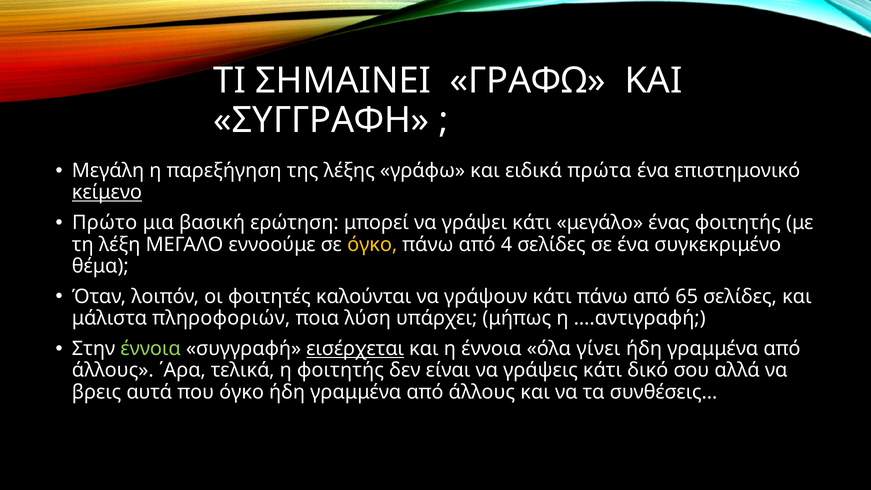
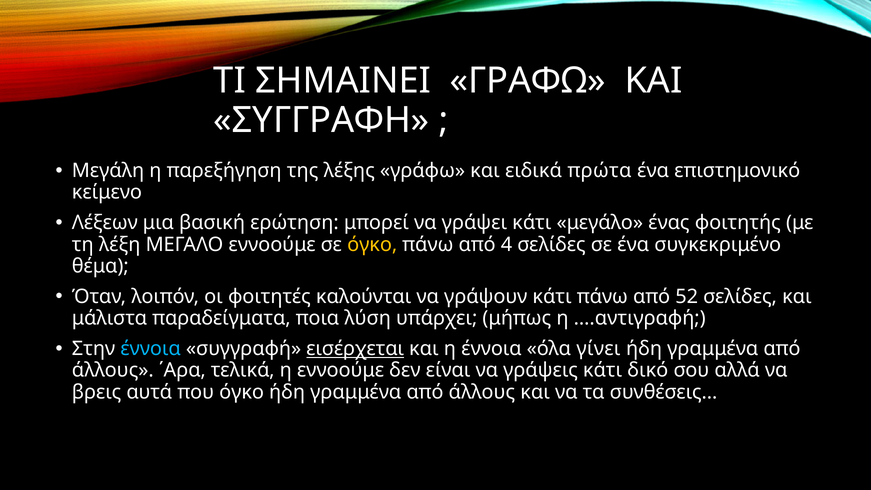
κείμενο underline: present -> none
Πρώτο: Πρώτο -> Λέξεων
65: 65 -> 52
πληροφοριών: πληροφοριών -> παραδείγματα
έννοια at (151, 349) colour: light green -> light blue
η φοιτητής: φοιτητής -> εννοούμε
